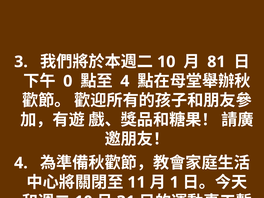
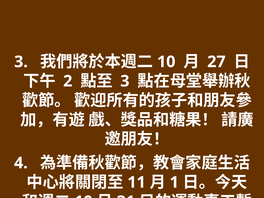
81: 81 -> 27
0: 0 -> 2
4 at (125, 81): 4 -> 3
